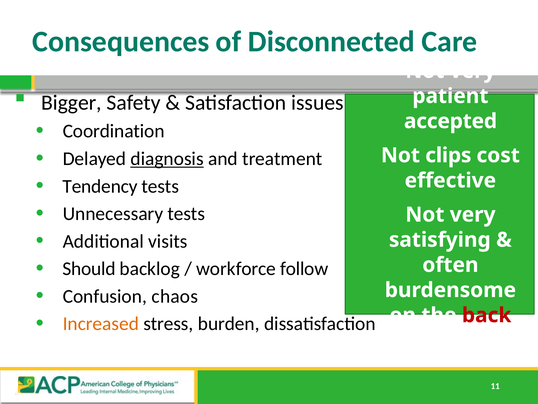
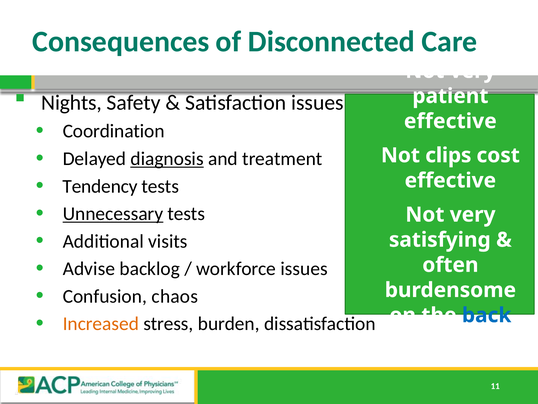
Bigger: Bigger -> Nights
accepted at (450, 121): accepted -> effective
Unnecessary underline: none -> present
Should: Should -> Advise
workforce follow: follow -> issues
back colour: red -> blue
